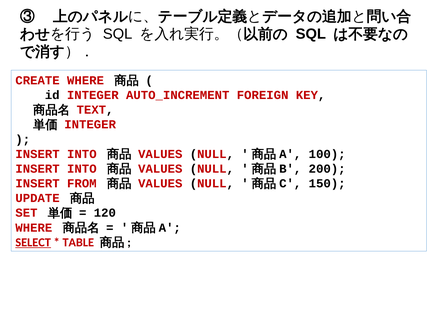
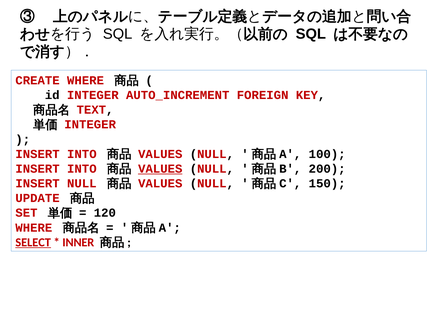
VALUES at (160, 169) underline: none -> present
INSERT FROM: FROM -> NULL
TABLE: TABLE -> INNER
